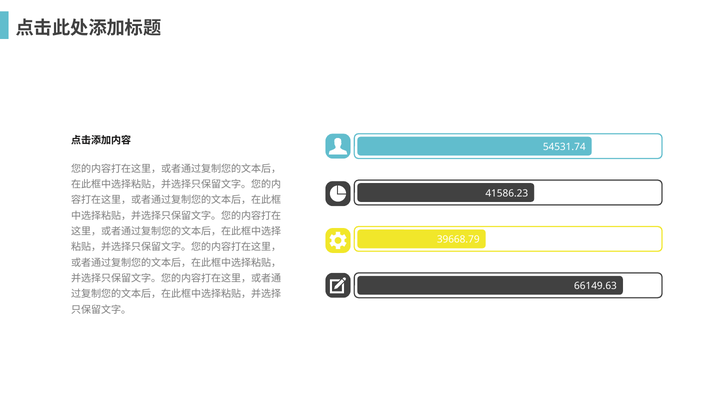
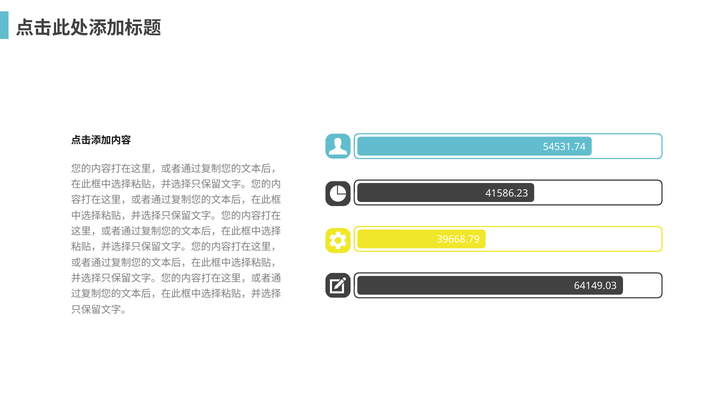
66149.63: 66149.63 -> 64149.03
